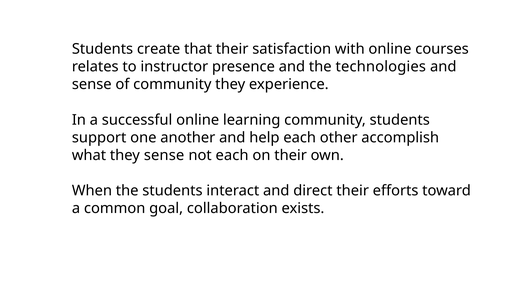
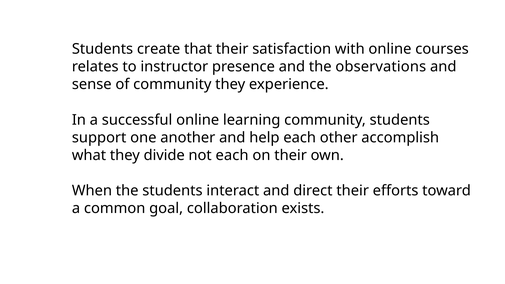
technologies: technologies -> observations
they sense: sense -> divide
